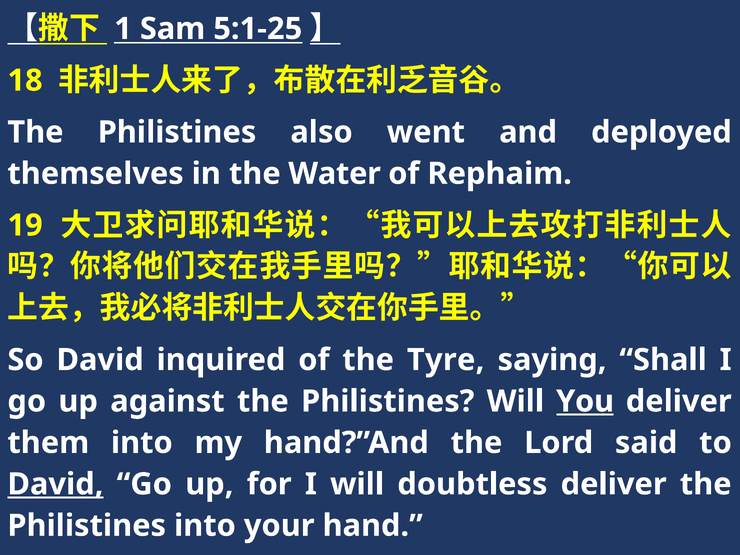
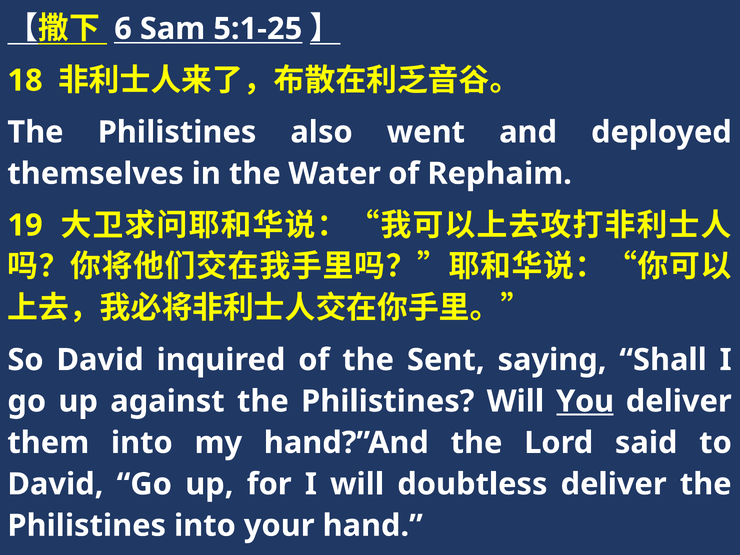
1: 1 -> 6
Tyre: Tyre -> Sent
David at (55, 484) underline: present -> none
